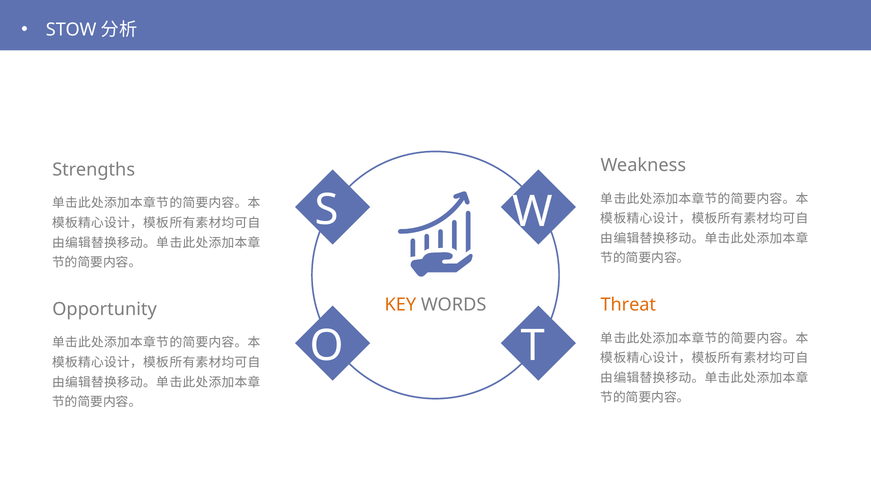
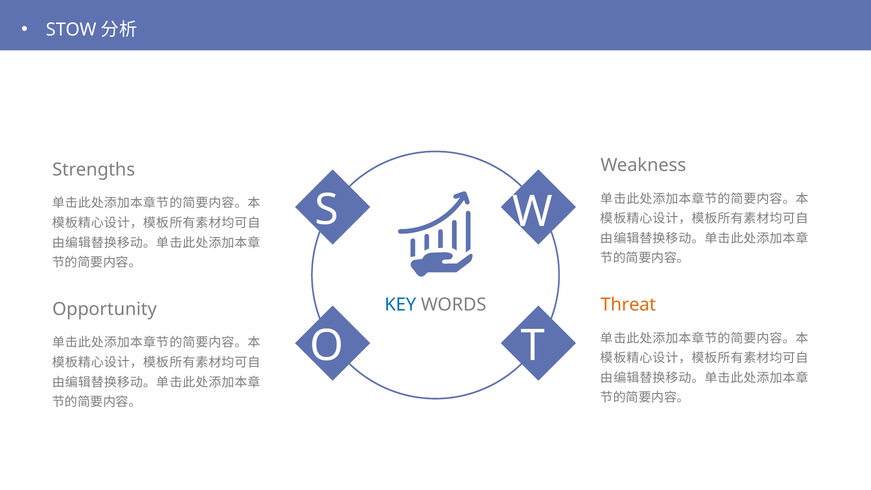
KEY colour: orange -> blue
